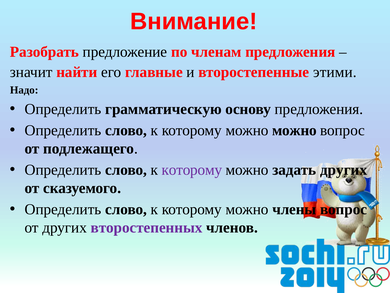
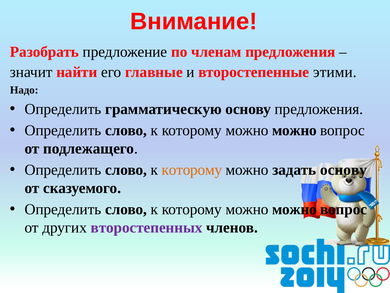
которому at (192, 170) colour: purple -> orange
задать других: других -> основу
члены at (294, 209): члены -> можно
